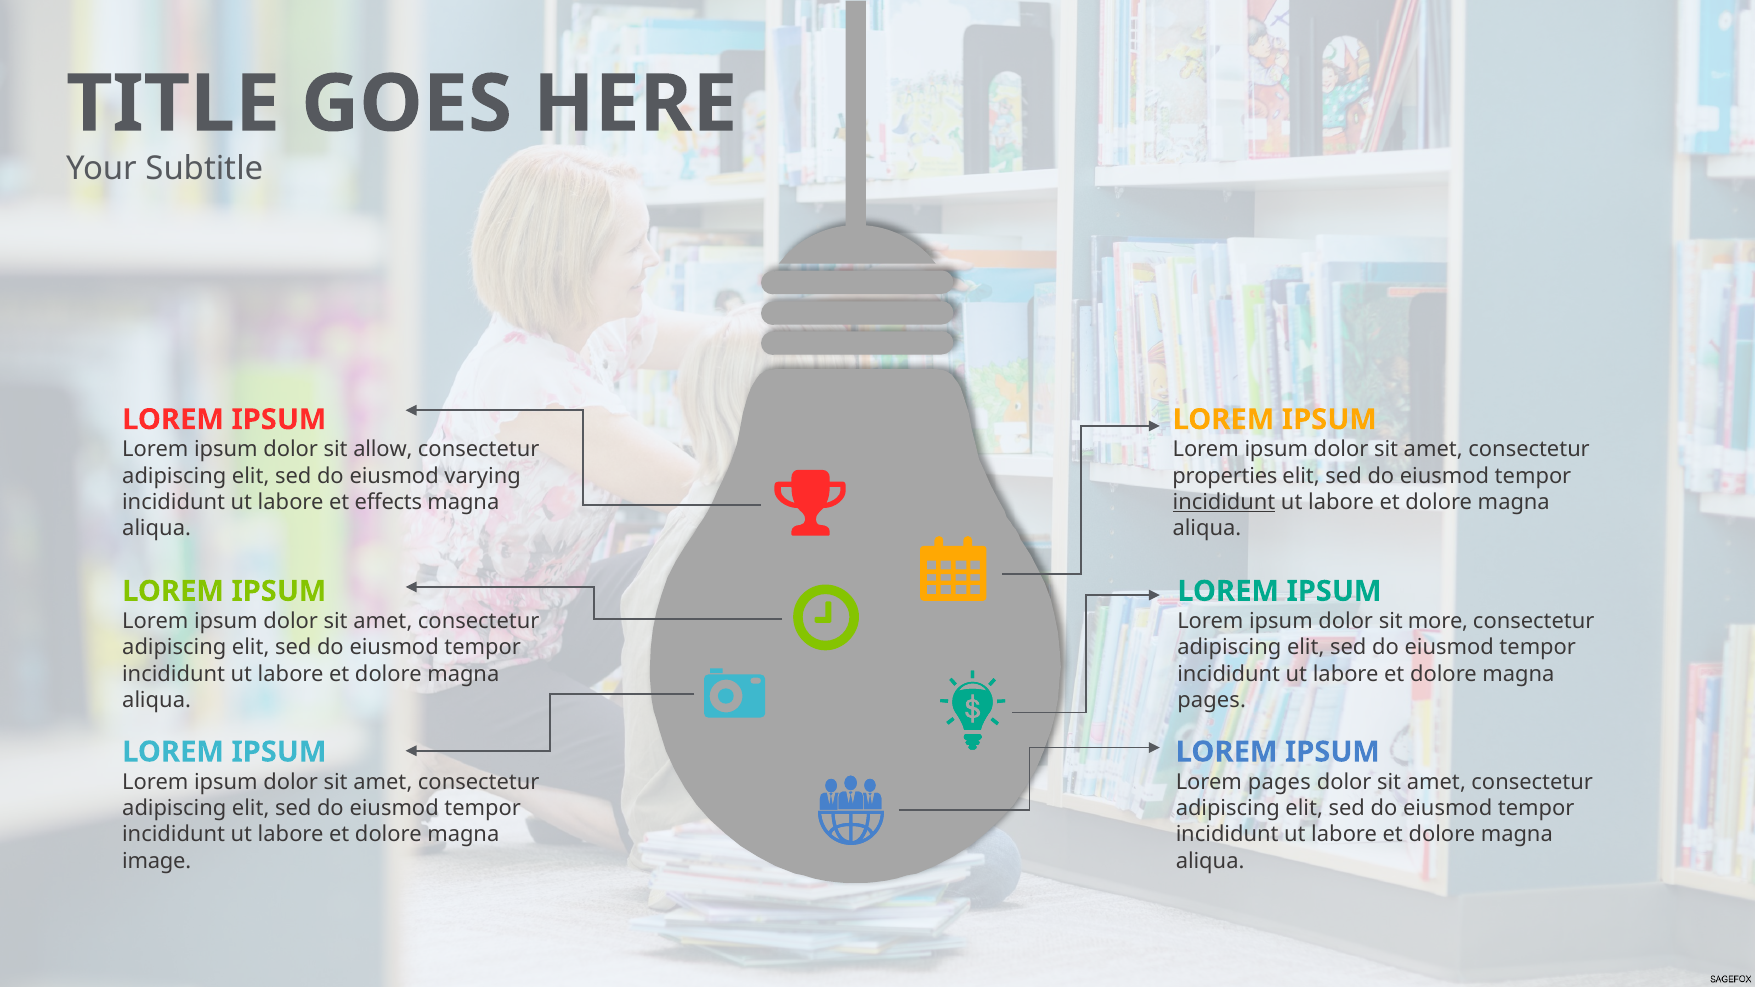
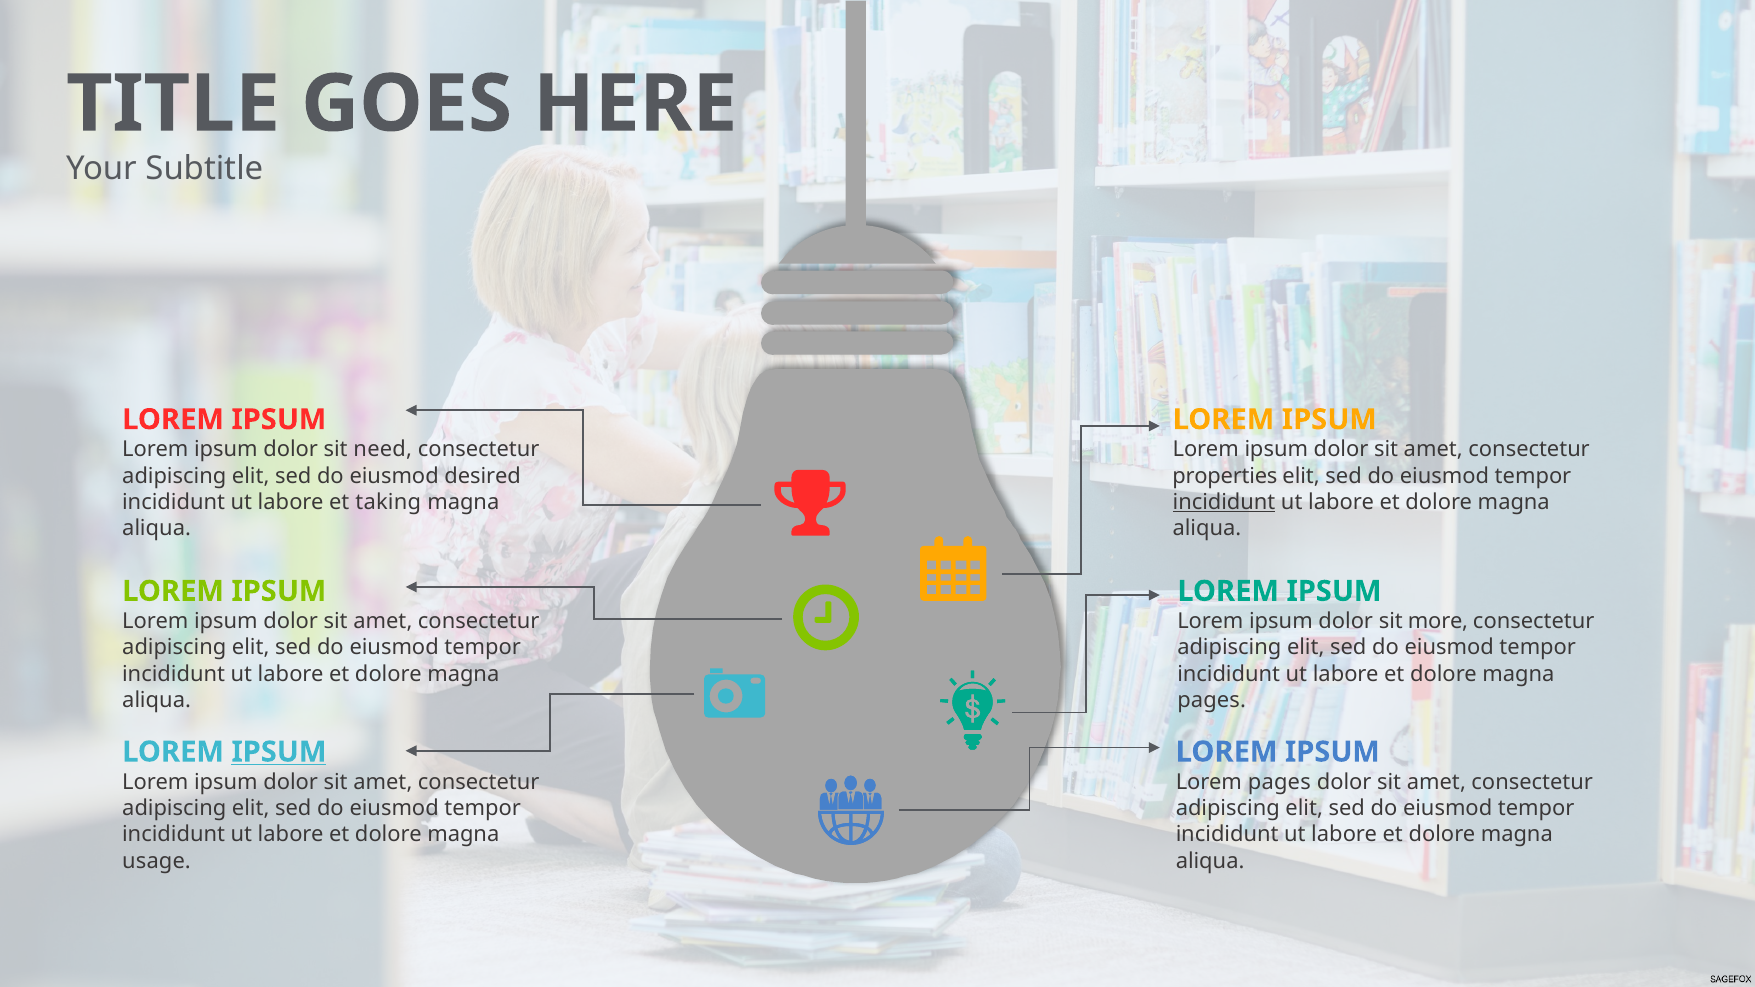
allow: allow -> need
varying: varying -> desired
effects: effects -> taking
IPSUM at (279, 752) underline: none -> present
image: image -> usage
